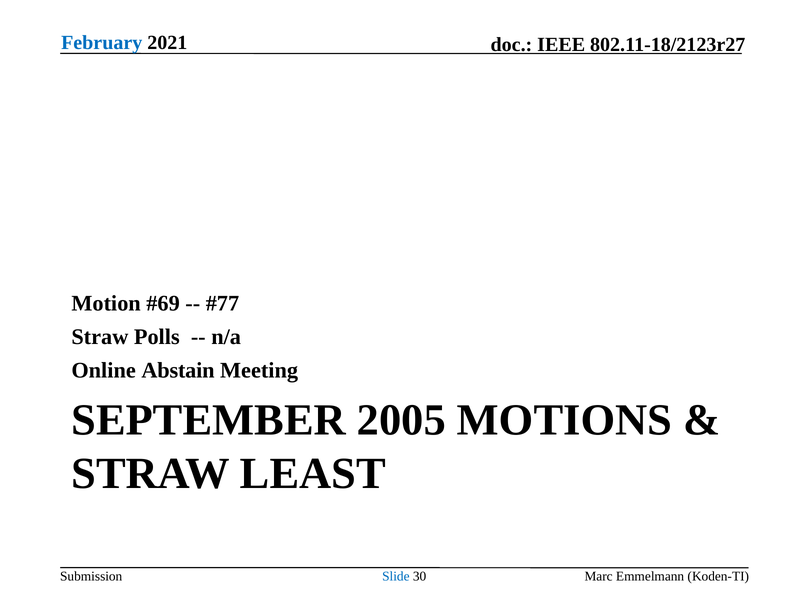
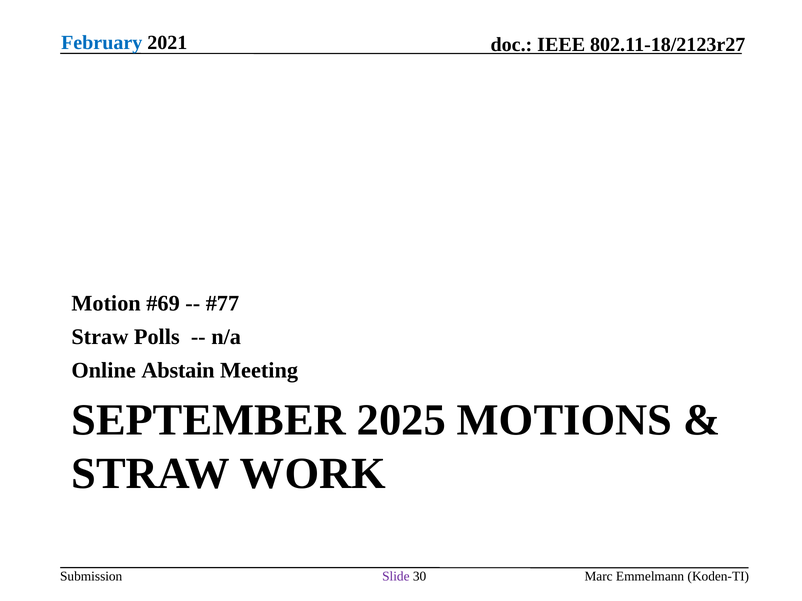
2005: 2005 -> 2025
LEAST: LEAST -> WORK
Slide colour: blue -> purple
